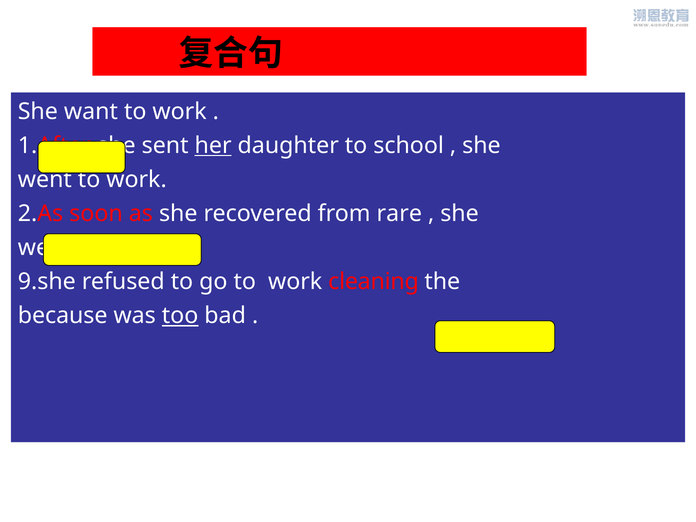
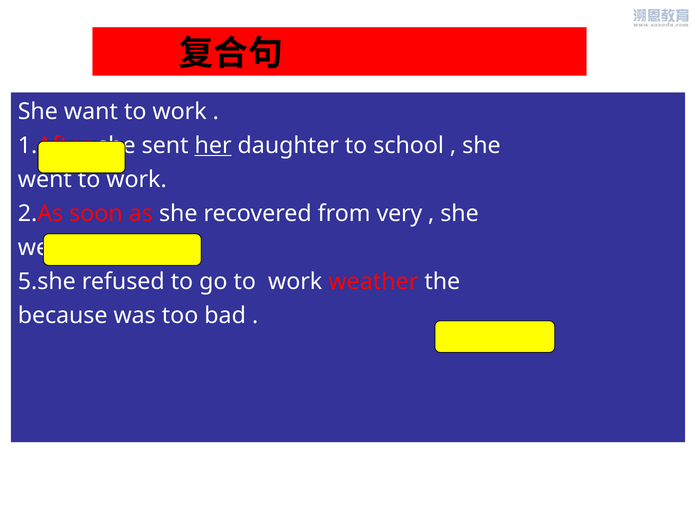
rare: rare -> very
9.she: 9.she -> 5.she
cleaning: cleaning -> weather
too underline: present -> none
